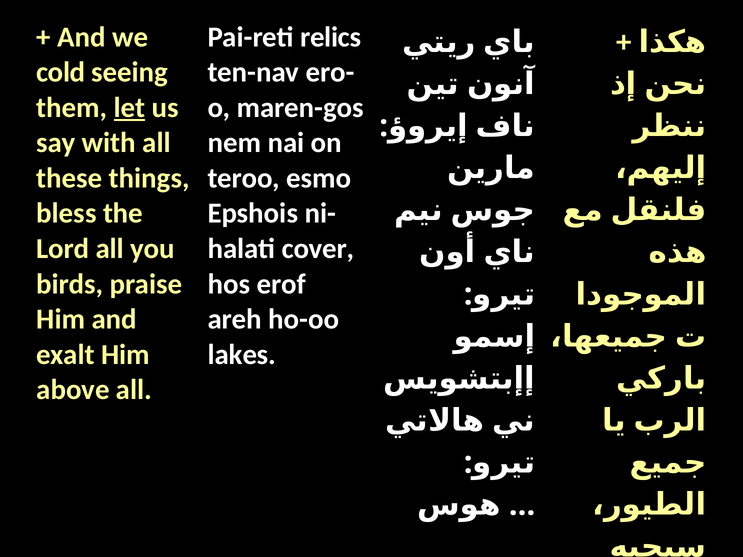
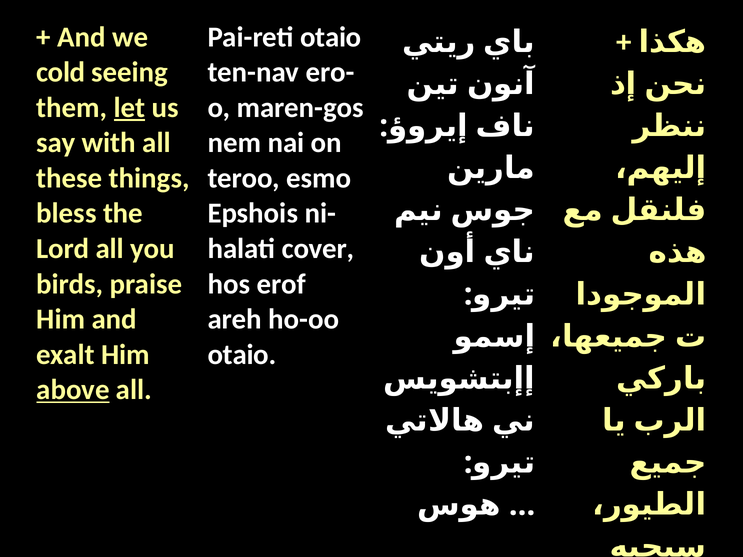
Pai-reti relics: relics -> otaio
lakes at (242, 355): lakes -> otaio
above underline: none -> present
